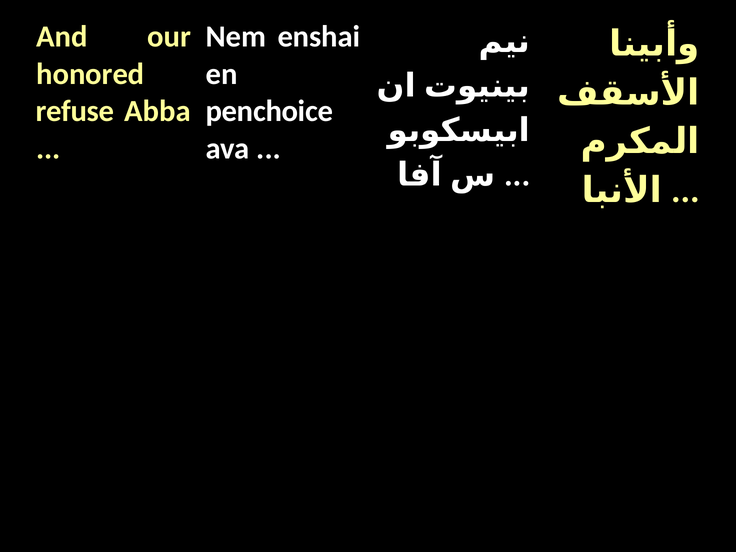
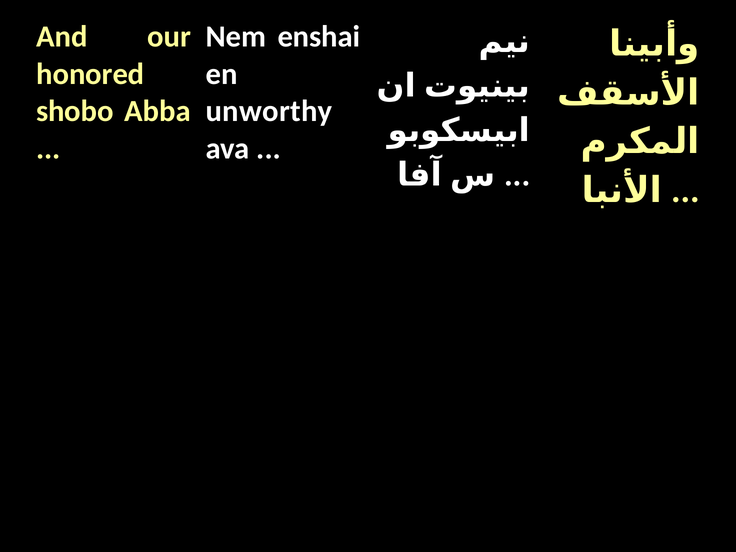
refuse: refuse -> shobo
penchoice: penchoice -> unworthy
